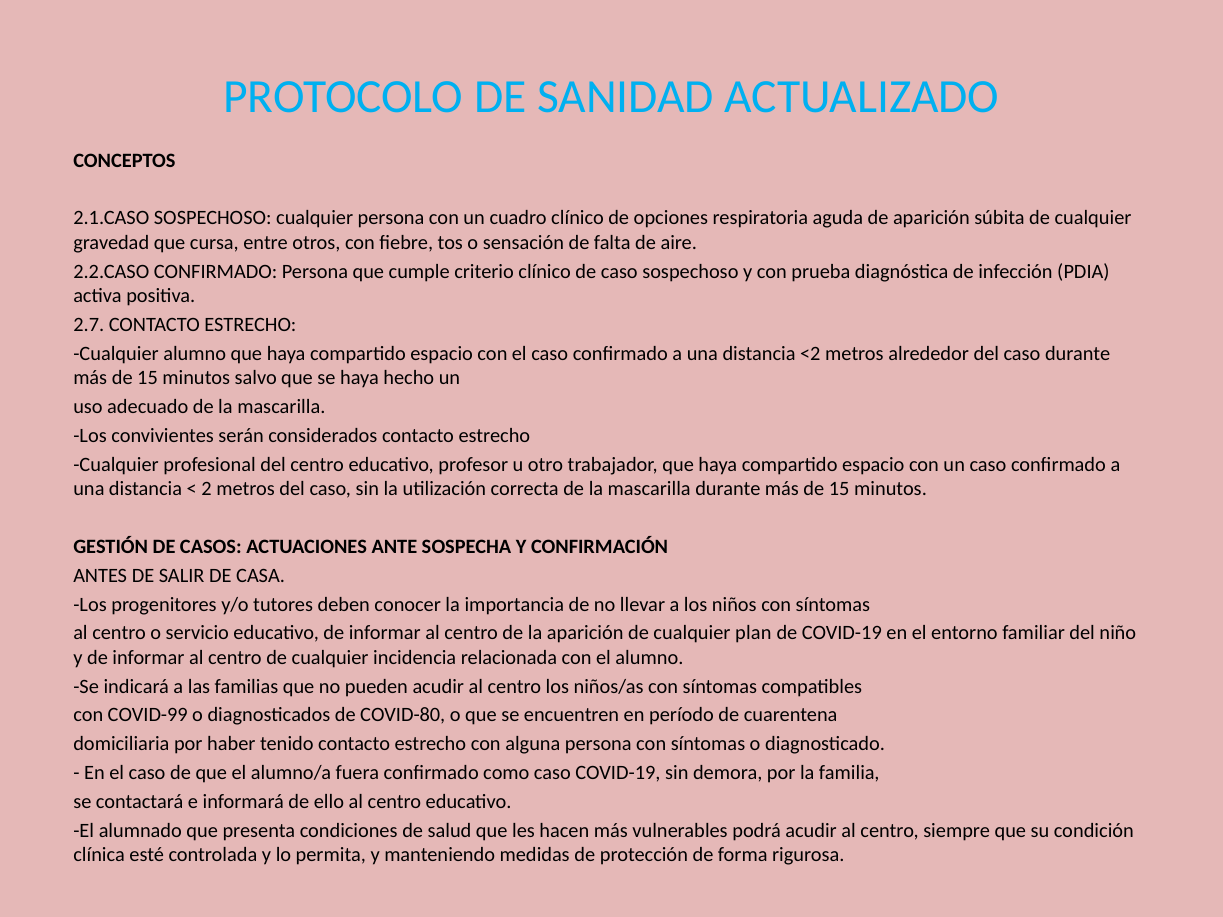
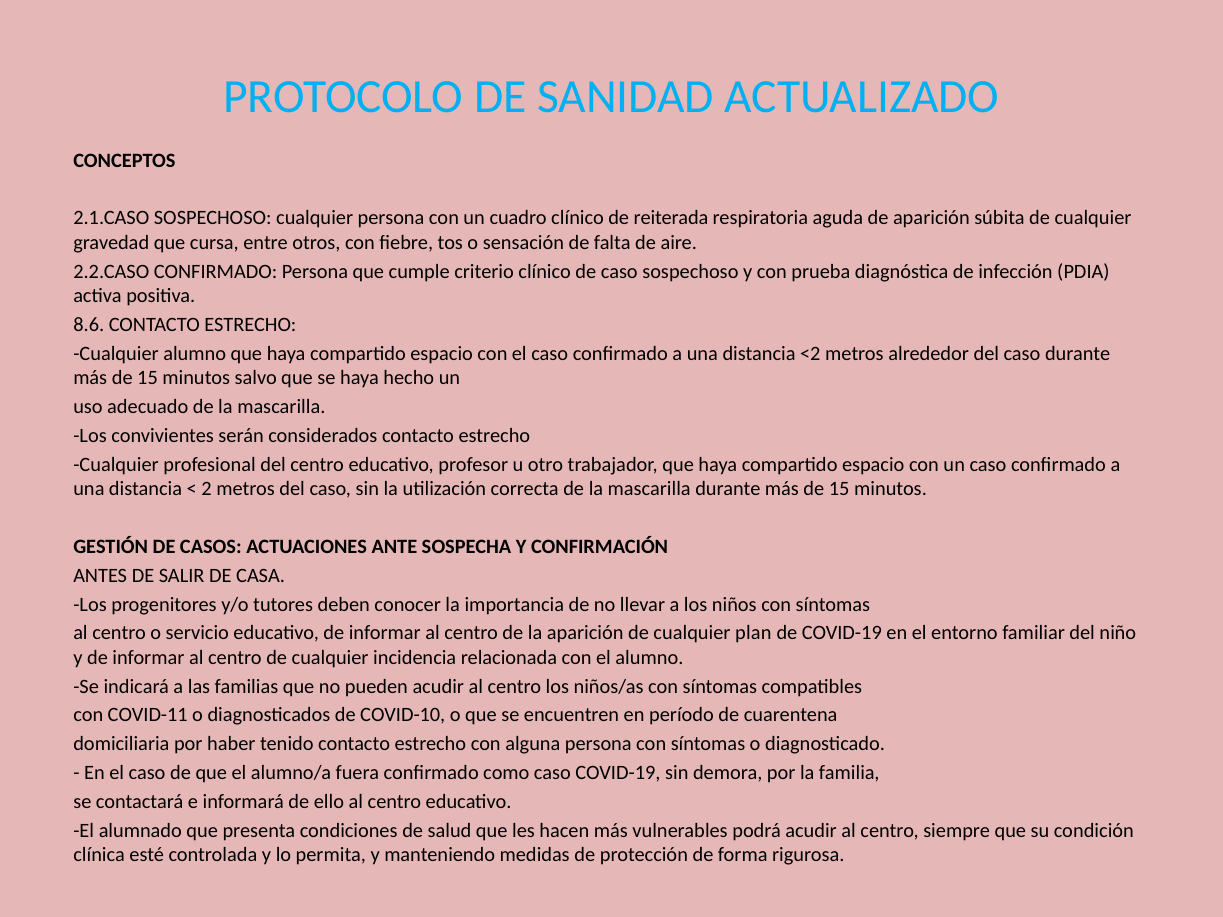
opciones: opciones -> reiterada
2.7: 2.7 -> 8.6
COVID-99: COVID-99 -> COVID-11
COVID-80: COVID-80 -> COVID-10
